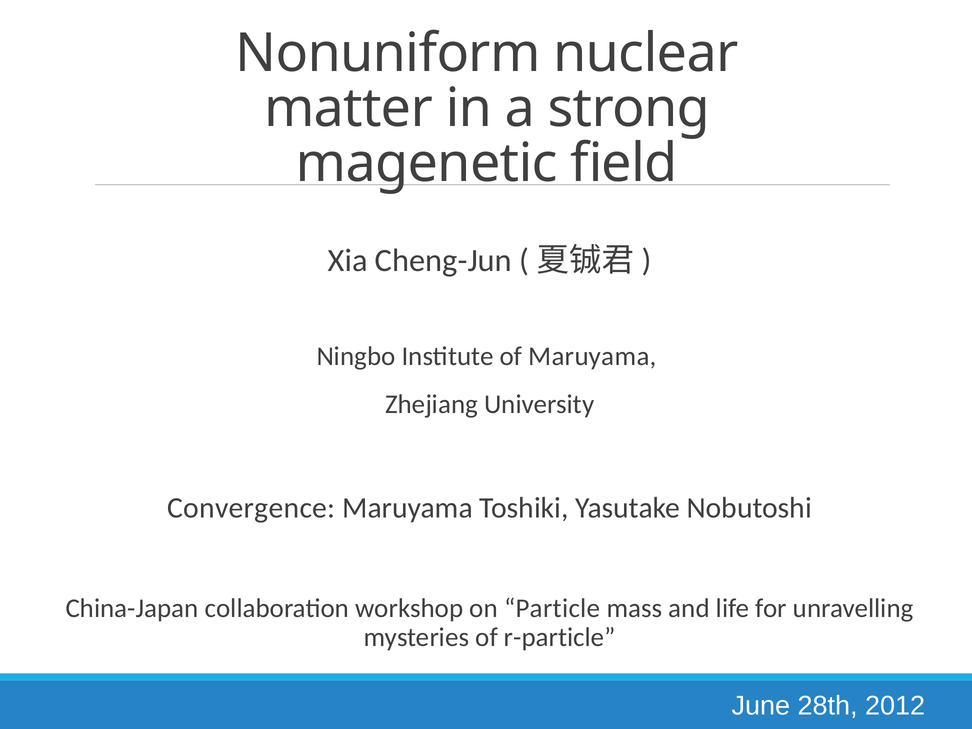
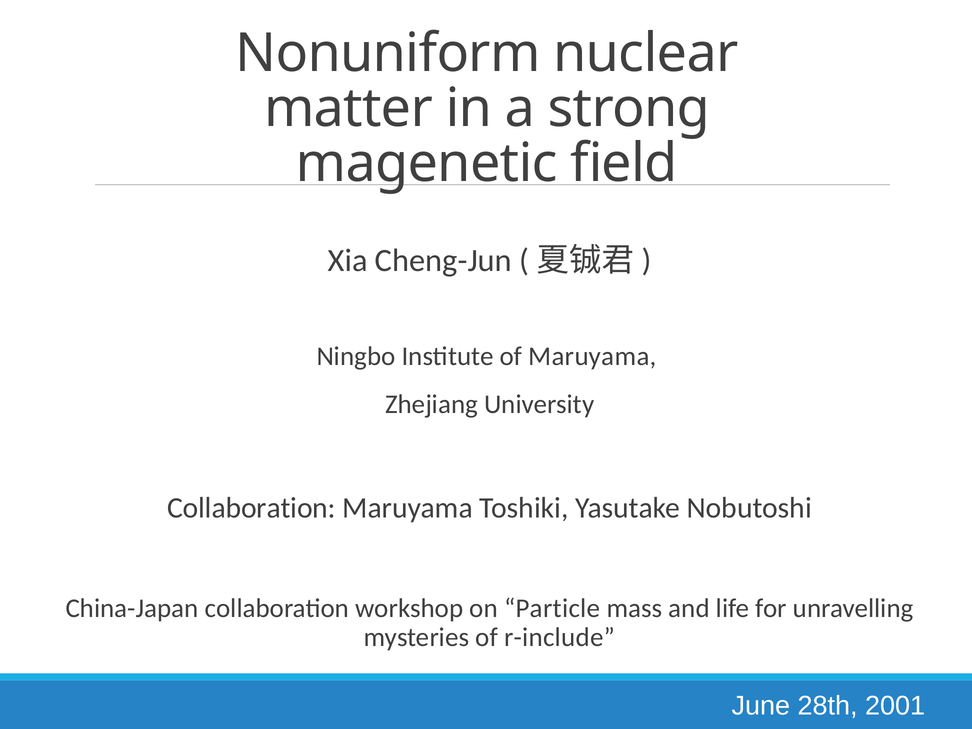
Convergence at (251, 508): Convergence -> Collaboration
r-particle: r-particle -> r-include
2012: 2012 -> 2001
